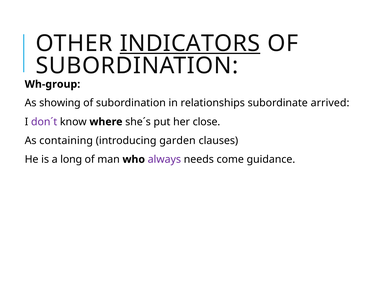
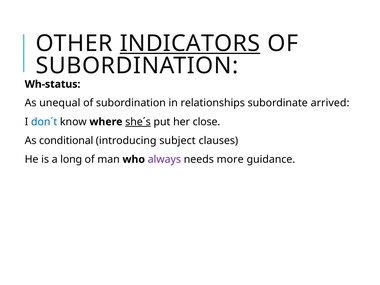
Wh-group: Wh-group -> Wh-status
showing: showing -> unequal
don´t colour: purple -> blue
she´s underline: none -> present
containing: containing -> conditional
garden: garden -> subject
come: come -> more
